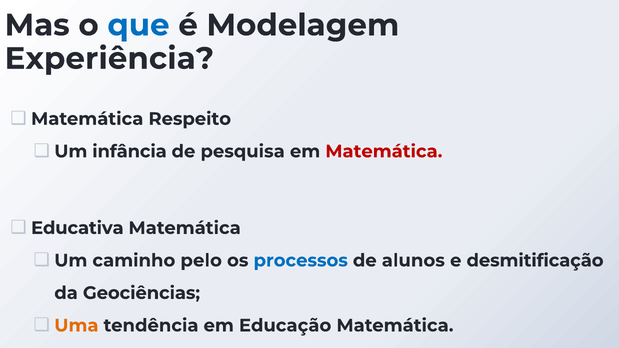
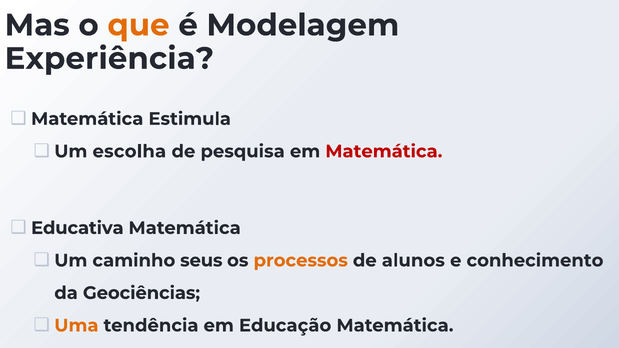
que colour: blue -> orange
Respeito: Respeito -> Estimula
infância: infância -> escolha
pelo: pelo -> seus
processos colour: blue -> orange
desmitificação: desmitificação -> conhecimento
